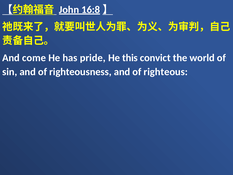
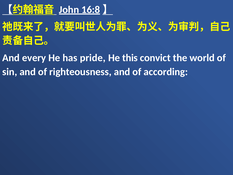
come: come -> every
righteous: righteous -> according
